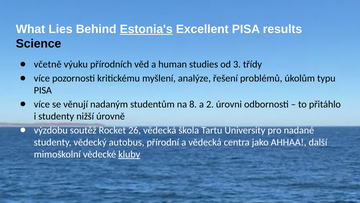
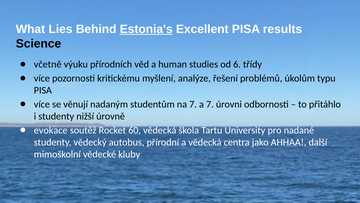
3: 3 -> 6
na 8: 8 -> 7
a 2: 2 -> 7
výzdobu: výzdobu -> evokace
26: 26 -> 60
kluby underline: present -> none
